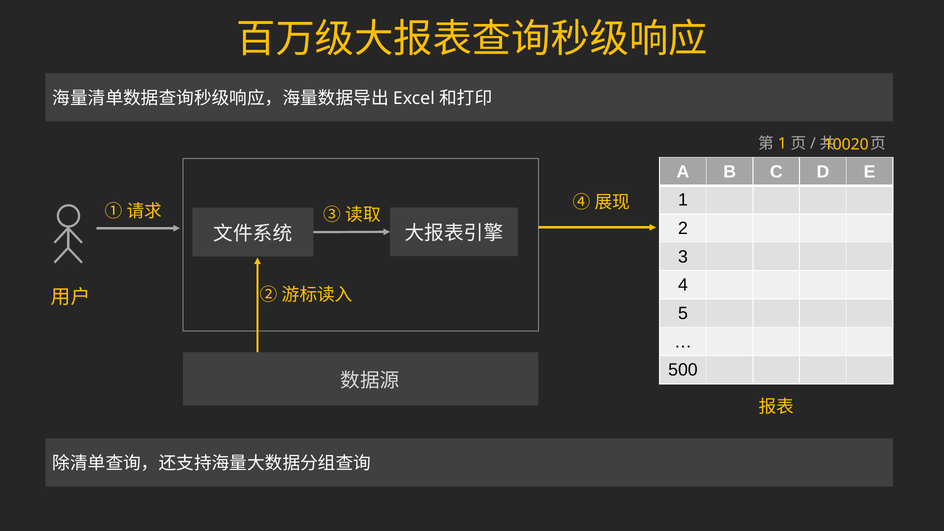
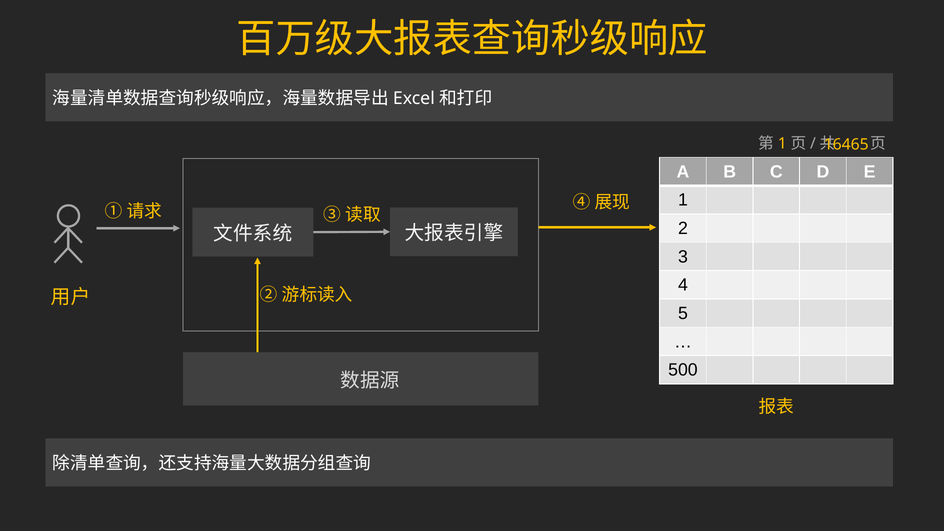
10020: 10020 -> 16465
